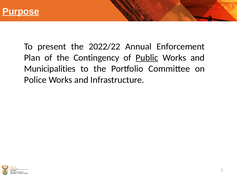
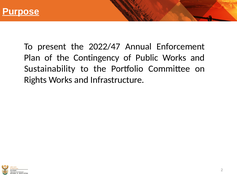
2022/22: 2022/22 -> 2022/47
Public underline: present -> none
Municipalities: Municipalities -> Sustainability
Police: Police -> Rights
